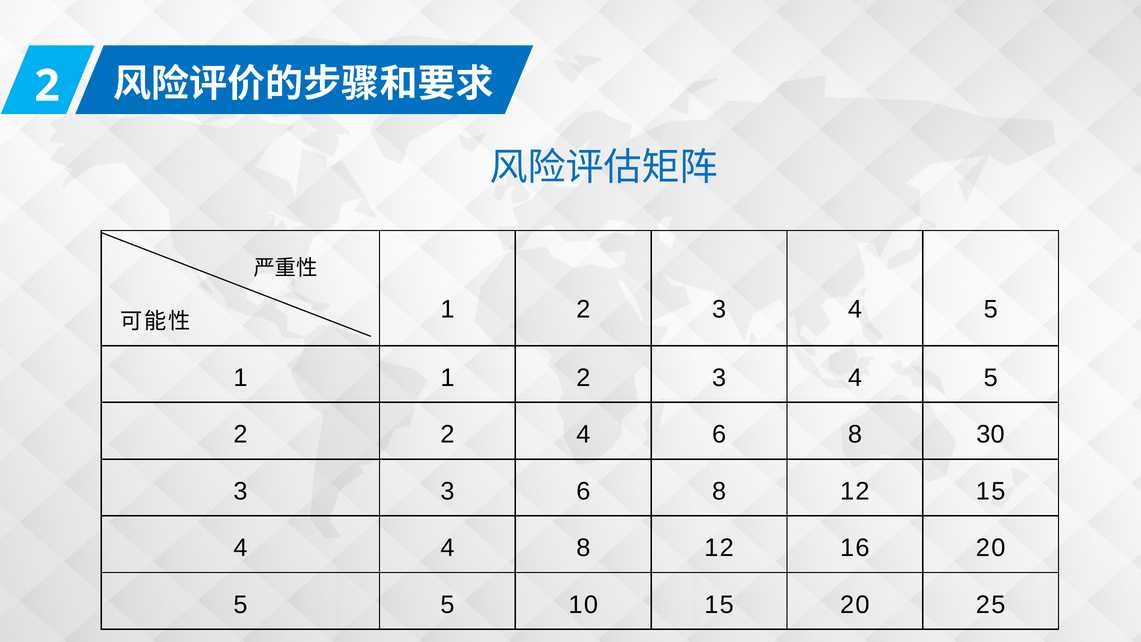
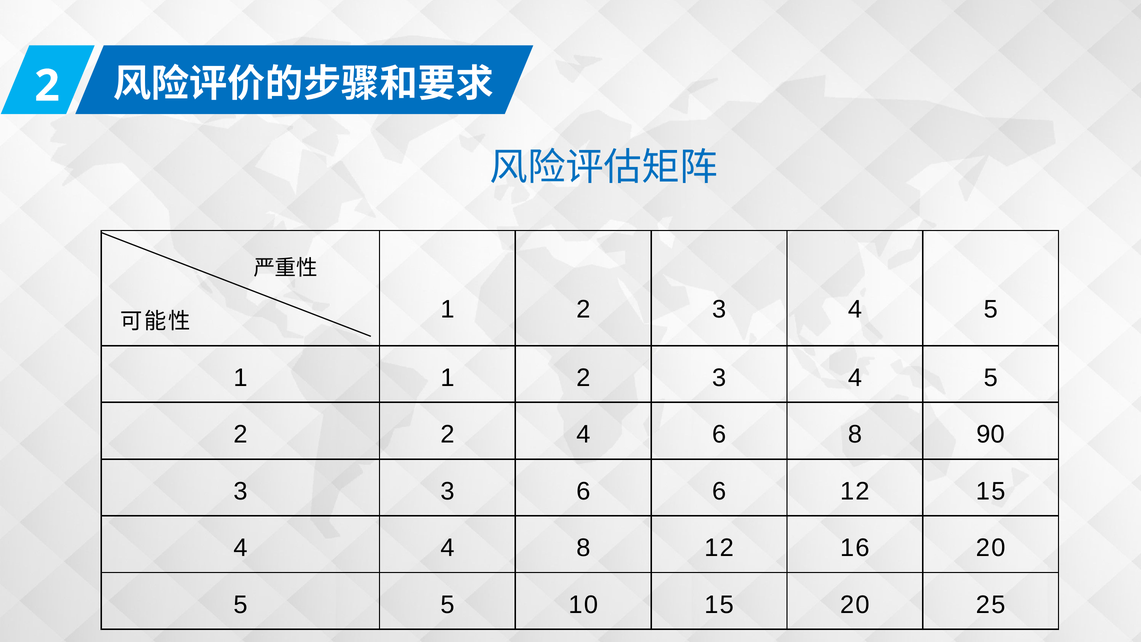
30: 30 -> 90
3 6 8: 8 -> 6
